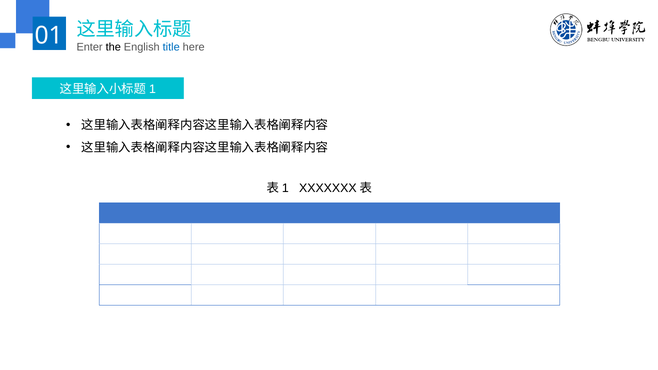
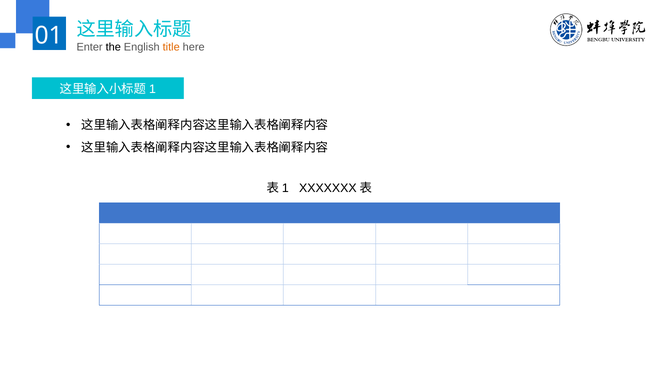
title colour: blue -> orange
